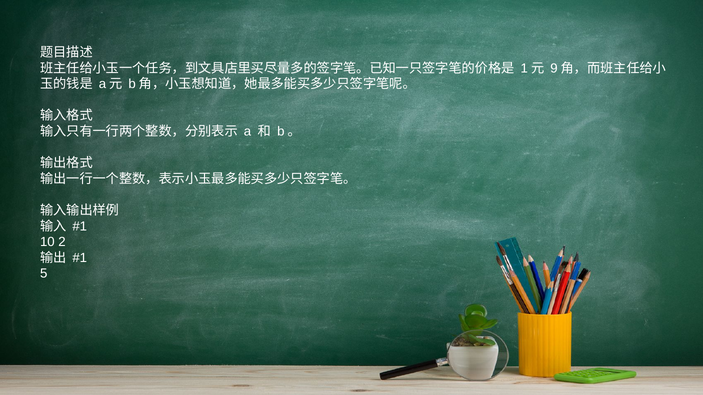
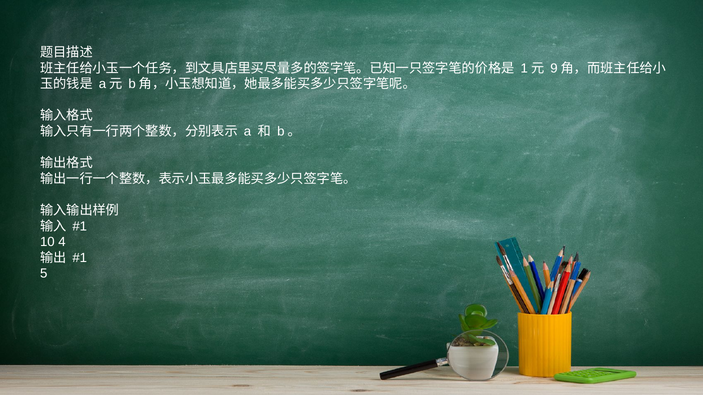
2: 2 -> 4
